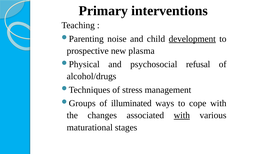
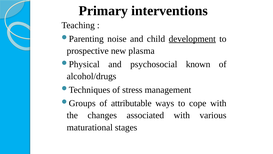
refusal: refusal -> known
illuminated: illuminated -> attributable
with at (182, 115) underline: present -> none
